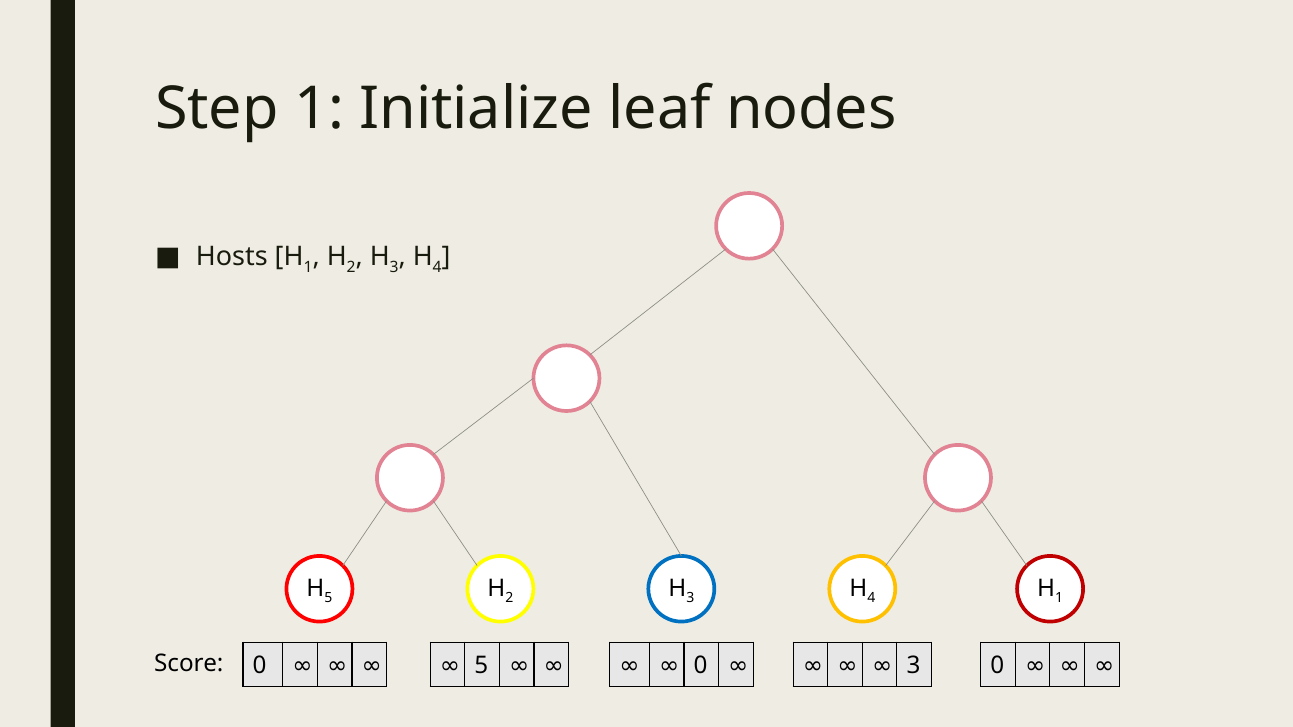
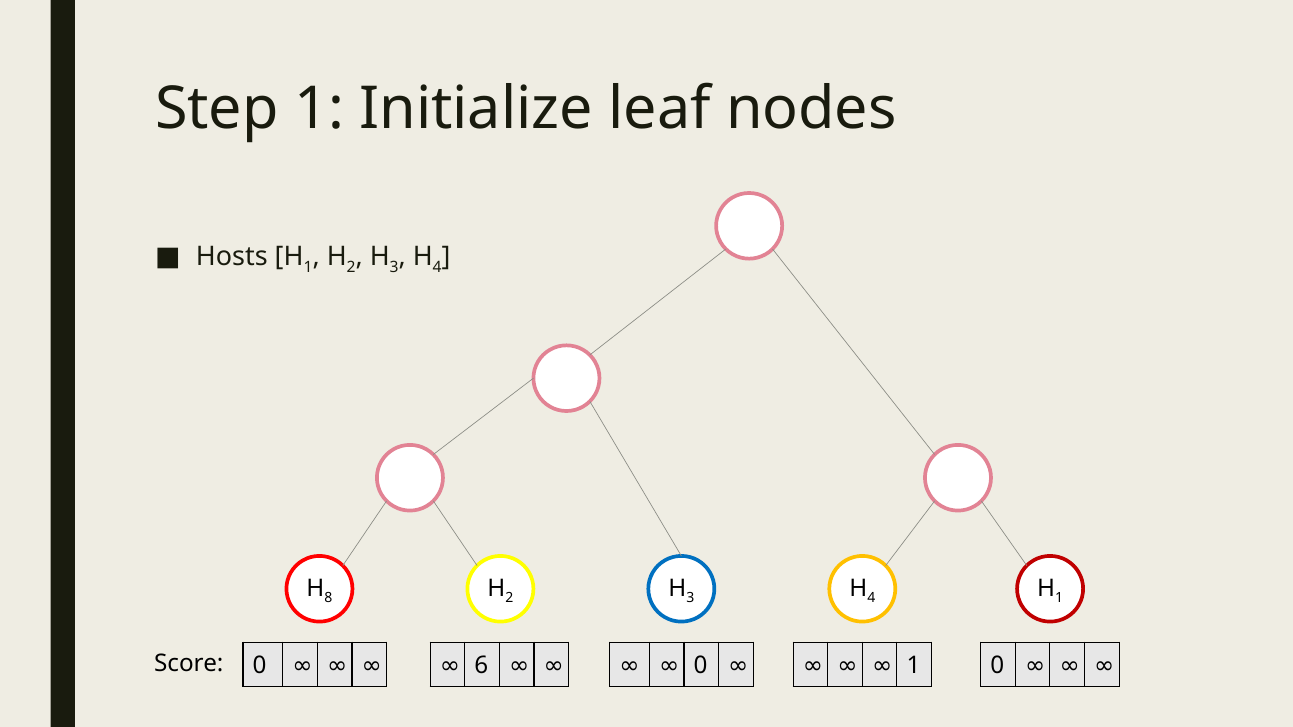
5 at (328, 598): 5 -> 8
5 at (481, 665): 5 -> 6
3 at (914, 665): 3 -> 1
